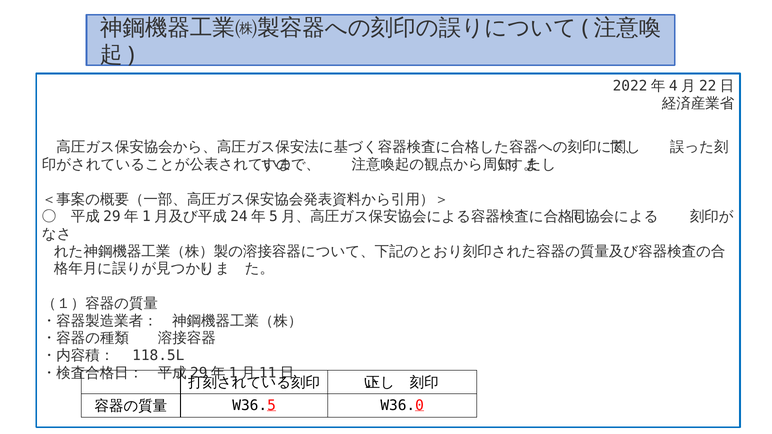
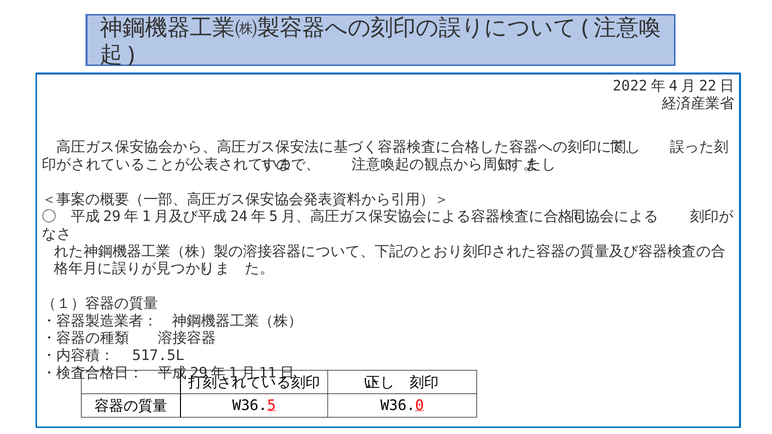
118.5L: 118.5L -> 517.5L
